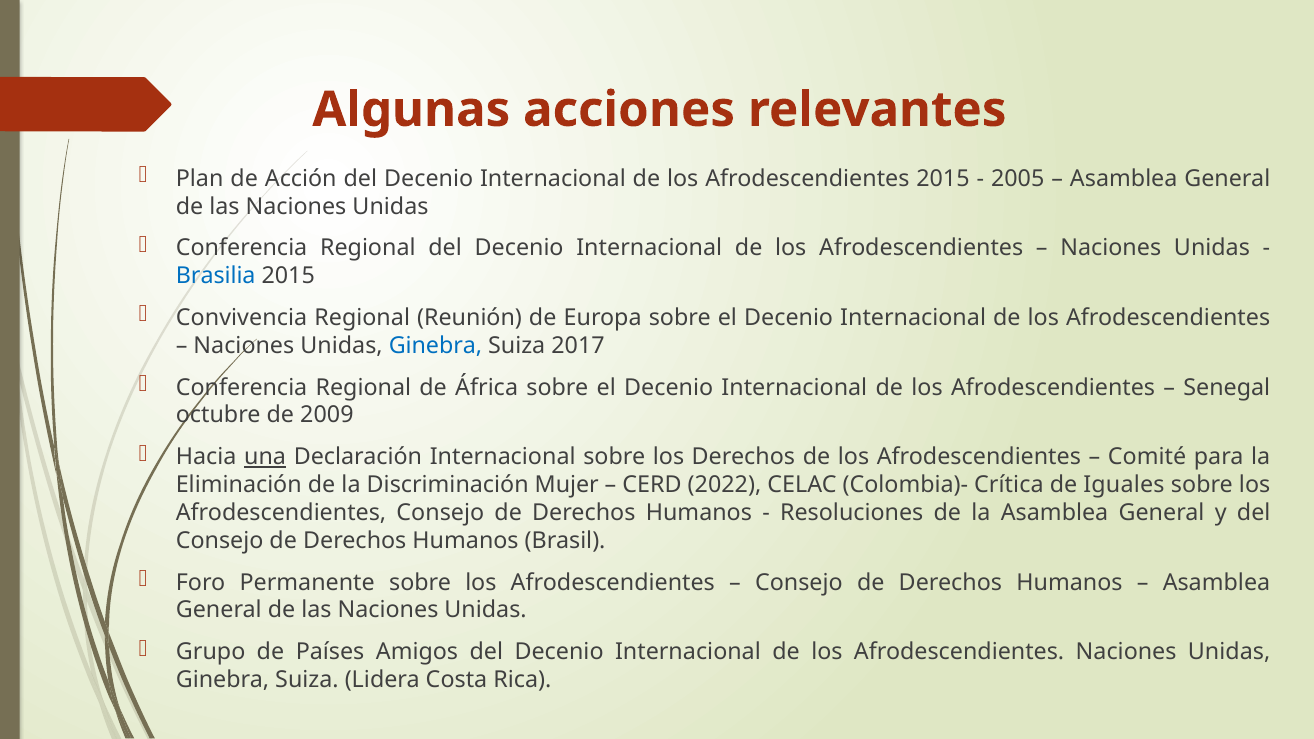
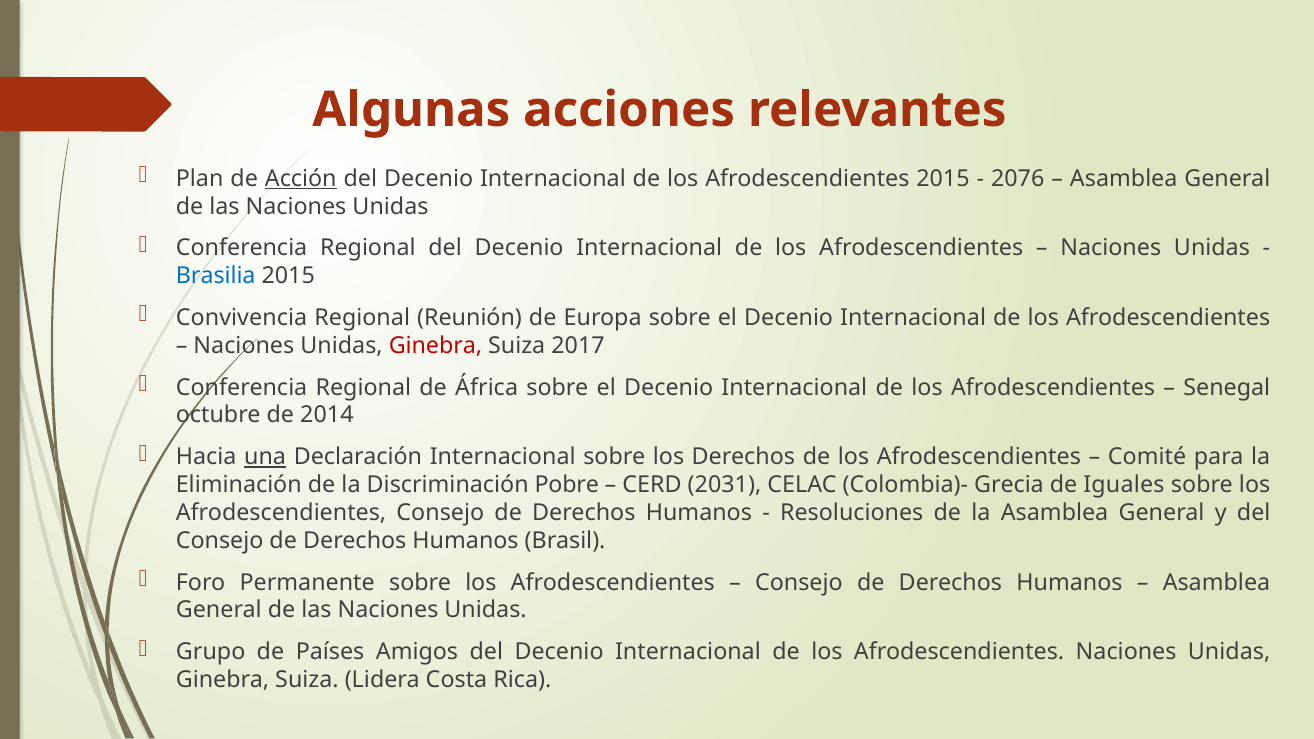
Acción underline: none -> present
2005: 2005 -> 2076
Ginebra at (435, 346) colour: blue -> red
2009: 2009 -> 2014
Mujer: Mujer -> Pobre
2022: 2022 -> 2031
Crítica: Crítica -> Grecia
